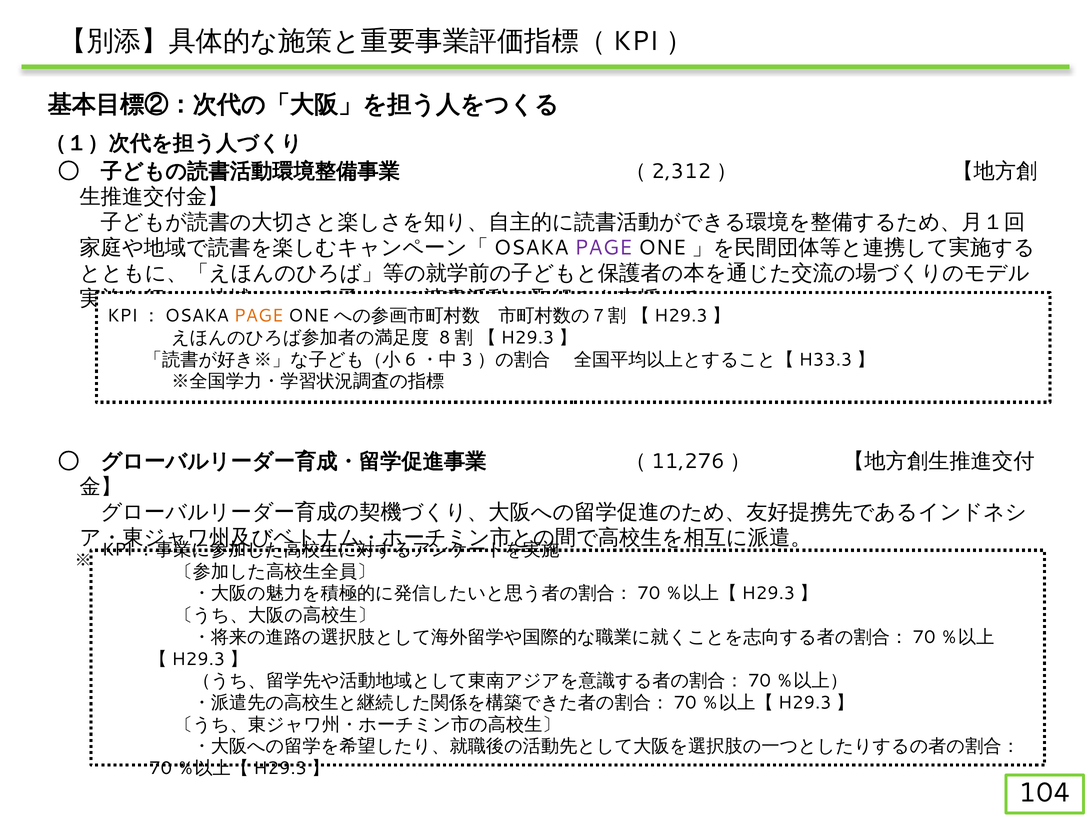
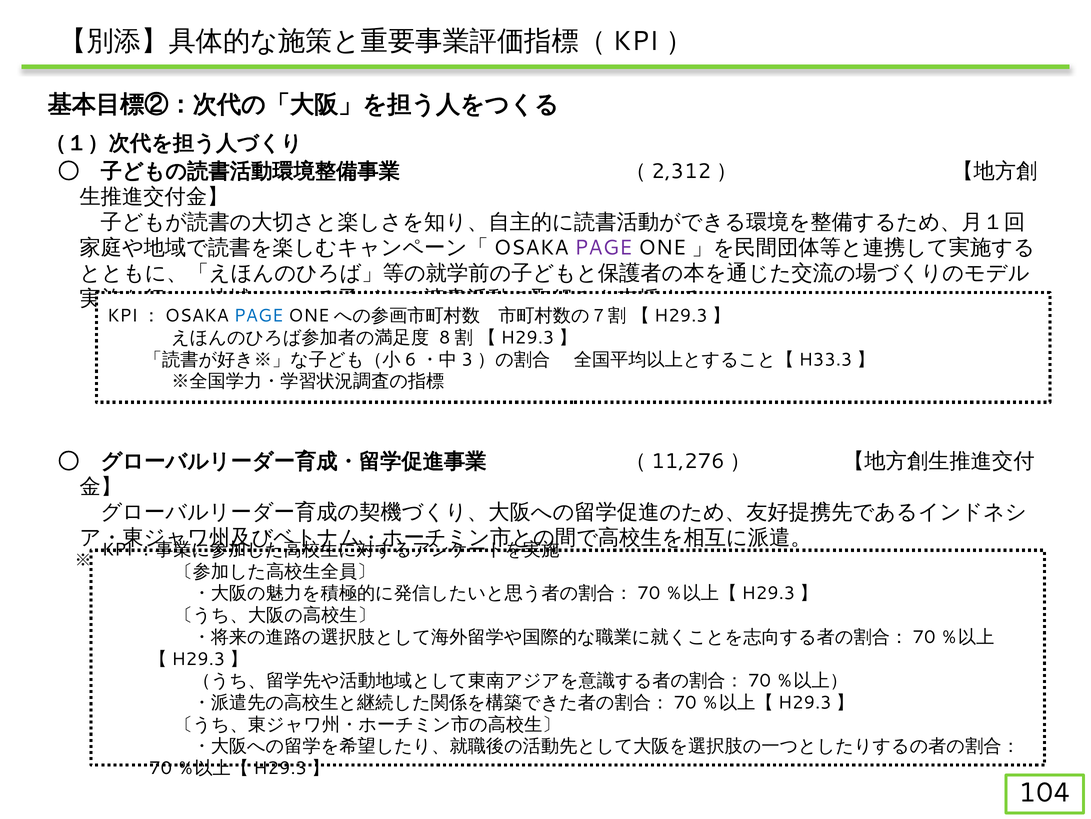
PAGE at (259, 316) colour: orange -> blue
